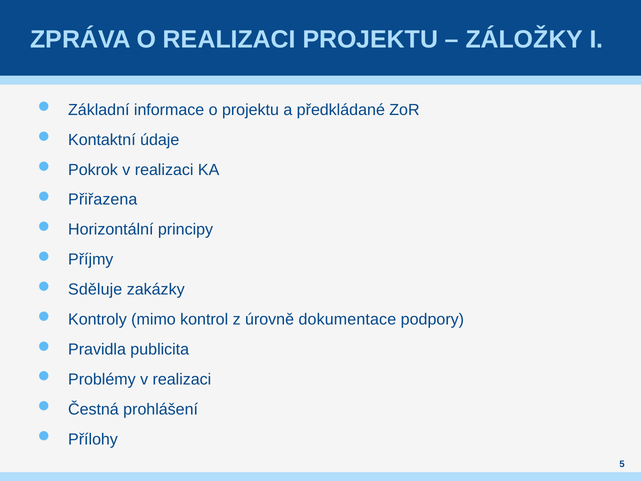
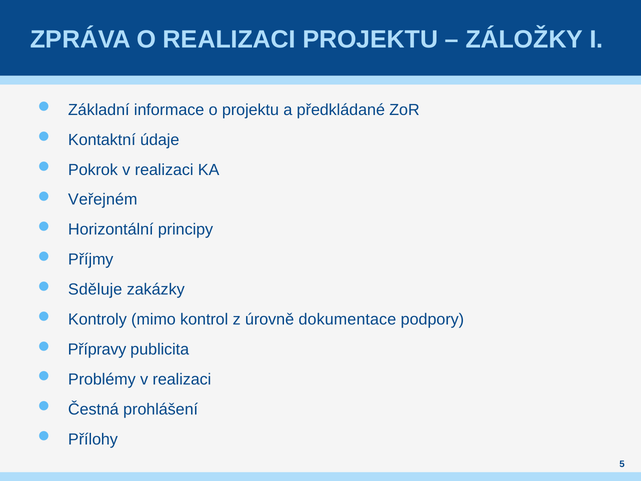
Přiřazena: Přiřazena -> Veřejném
Pravidla: Pravidla -> Přípravy
